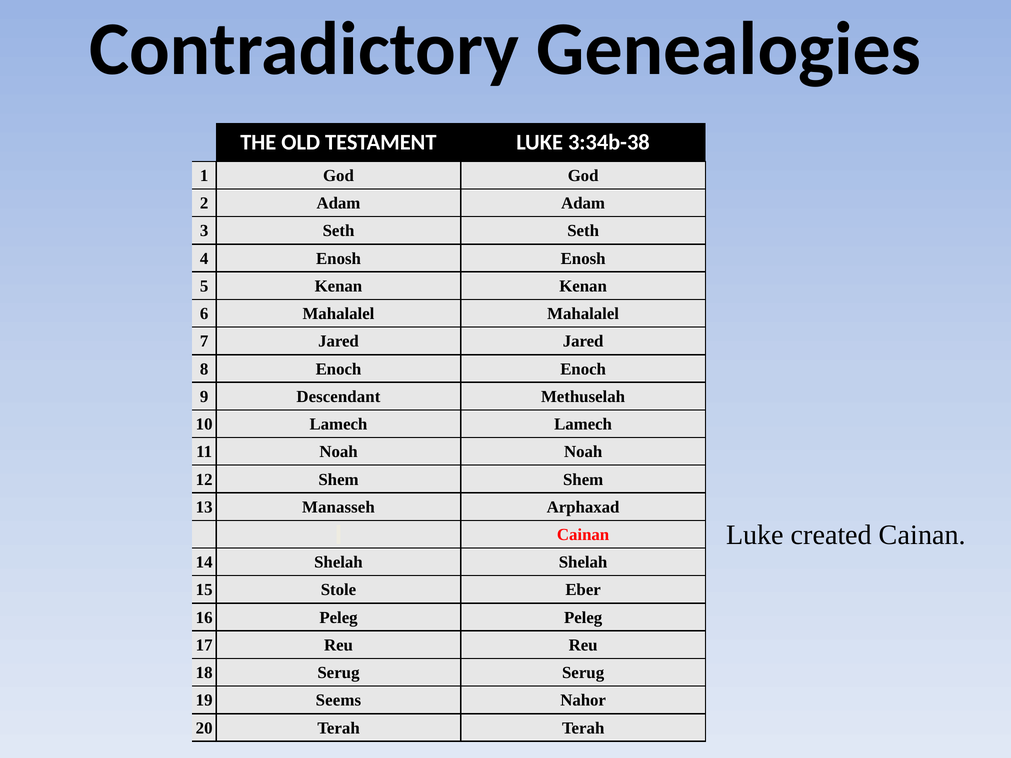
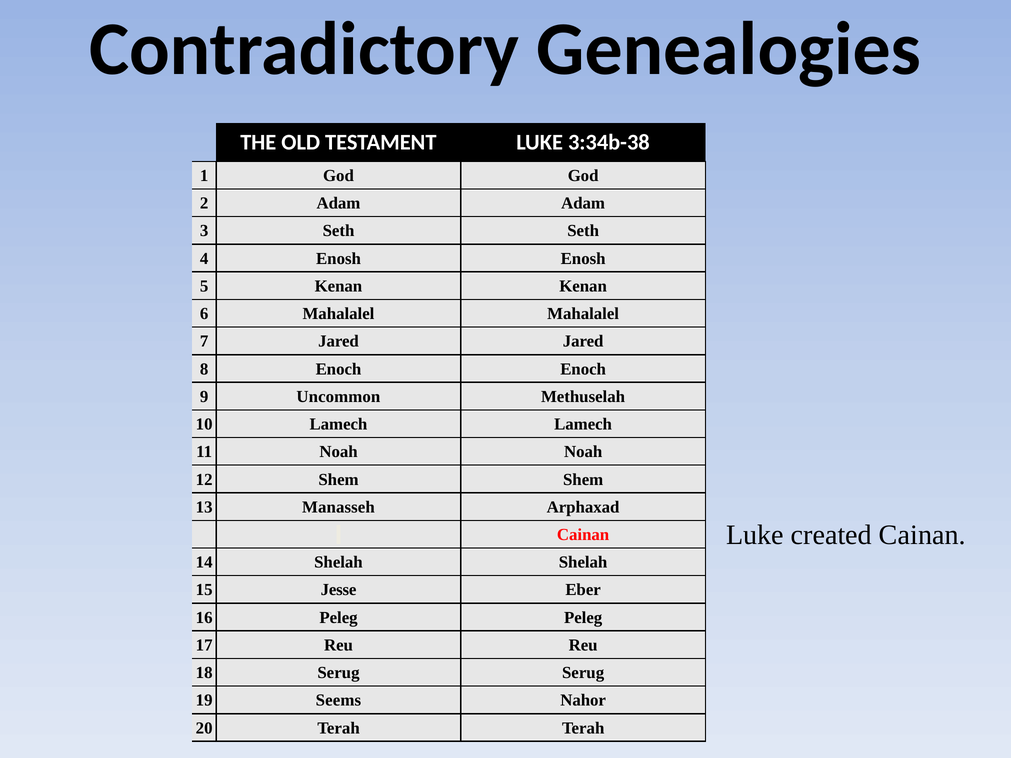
Descendant: Descendant -> Uncommon
Stole: Stole -> Jesse
